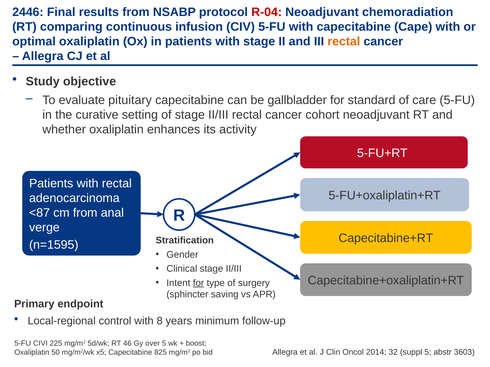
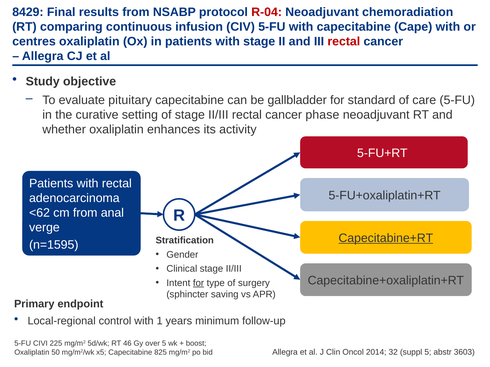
2446: 2446 -> 8429
optimal: optimal -> centres
rectal at (344, 41) colour: orange -> red
cohort: cohort -> phase
<87: <87 -> <62
Capecitabine+RT underline: none -> present
8: 8 -> 1
